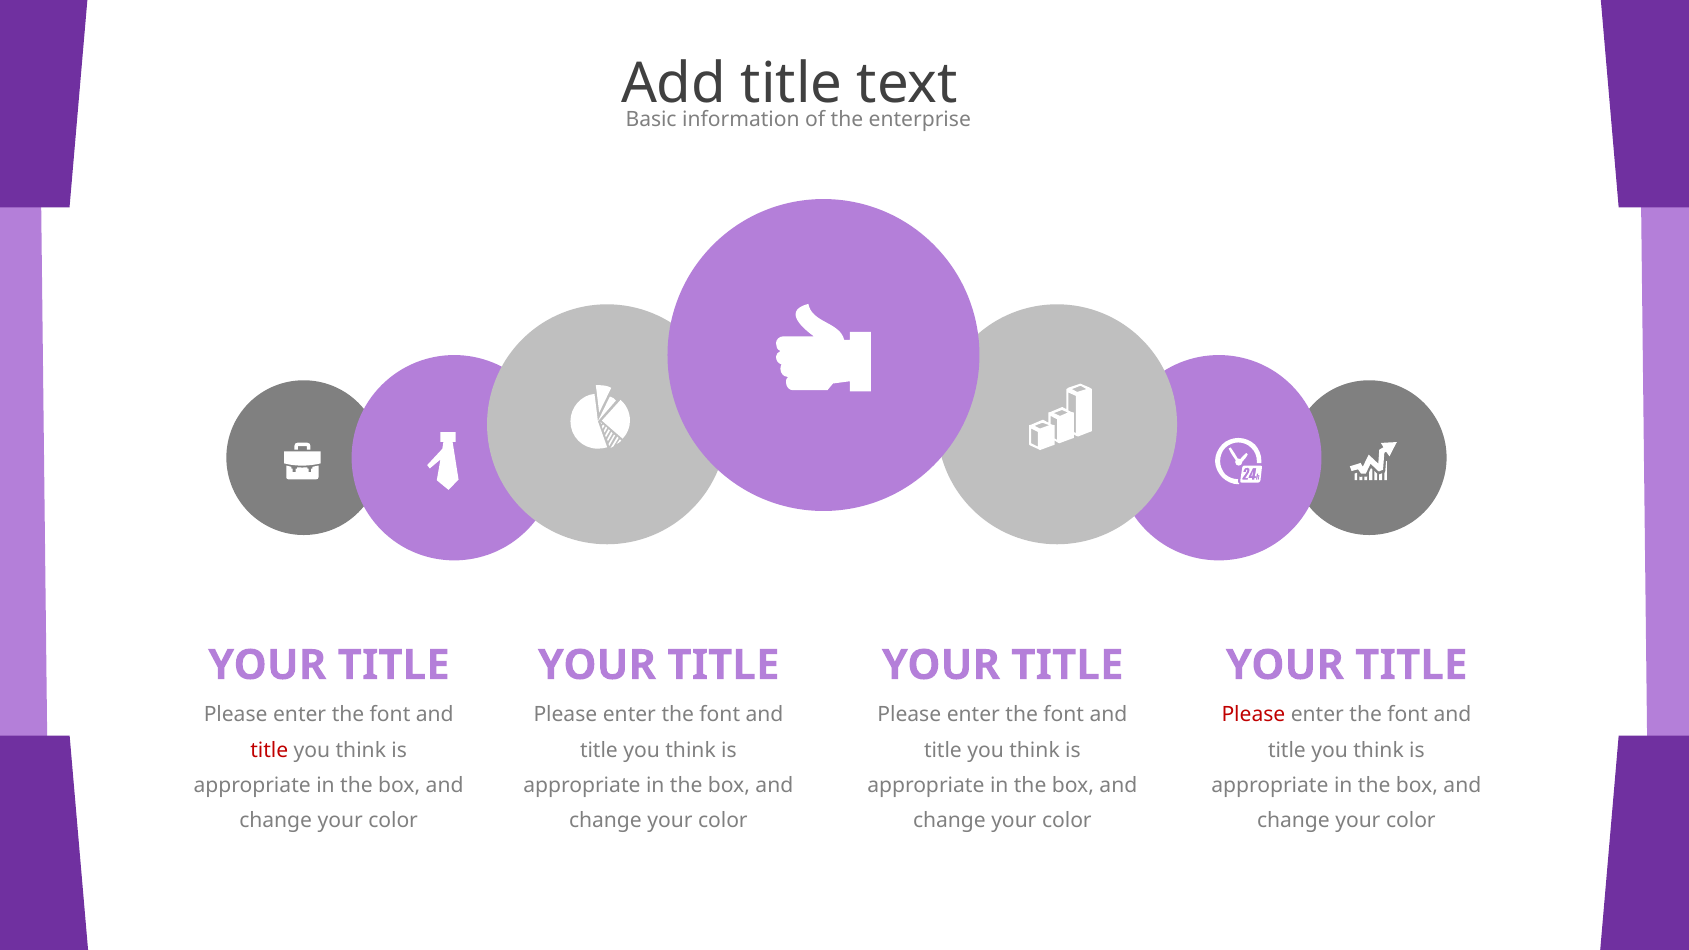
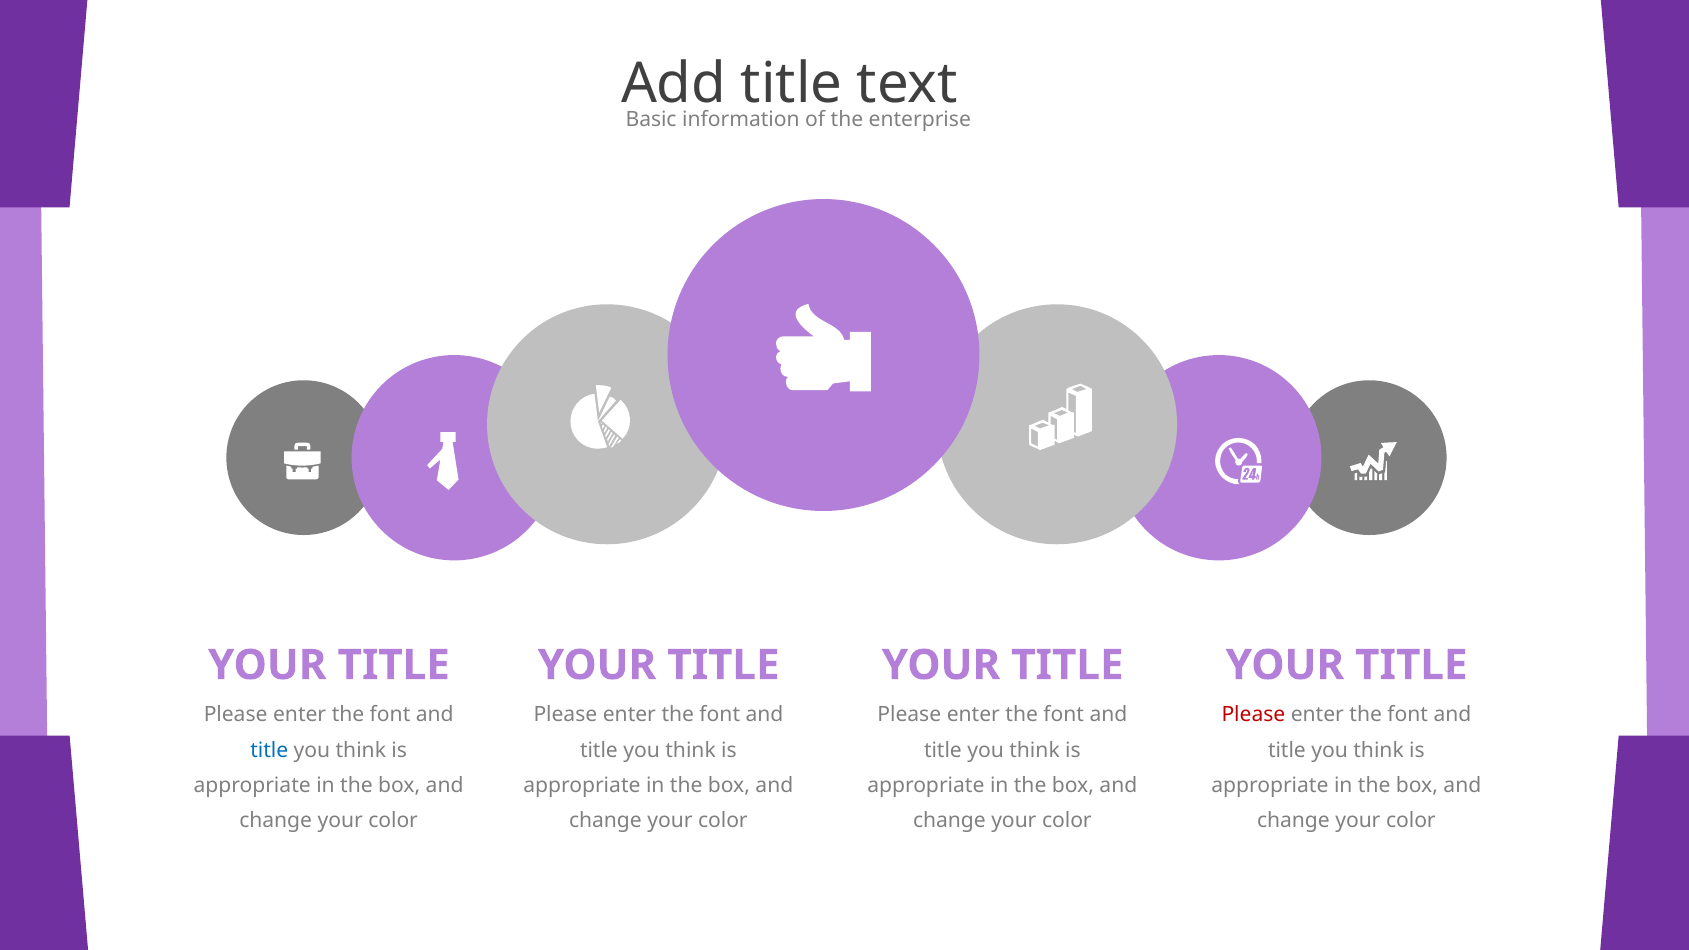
title at (269, 750) colour: red -> blue
